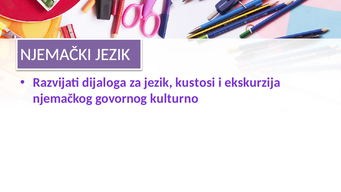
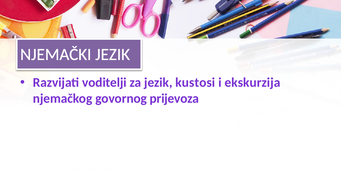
dijaloga: dijaloga -> voditelji
kulturno: kulturno -> prijevoza
